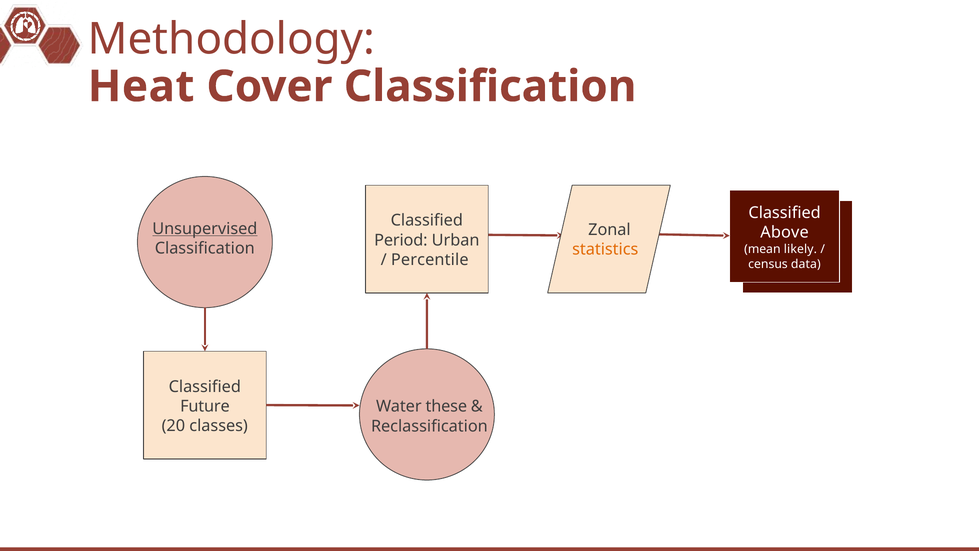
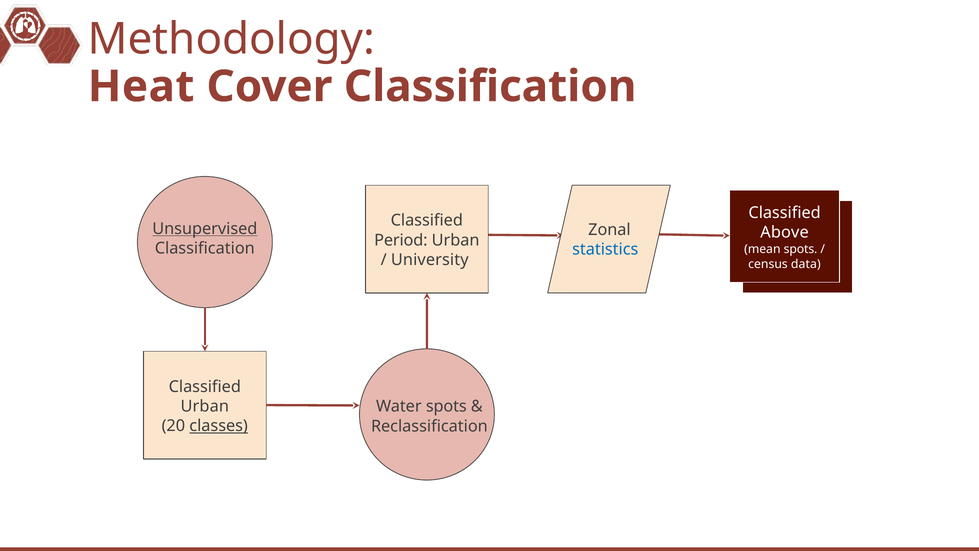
statistics colour: orange -> blue
mean likely: likely -> spots
Percentile: Percentile -> University
Future at (205, 406): Future -> Urban
Water these: these -> spots
classes underline: none -> present
